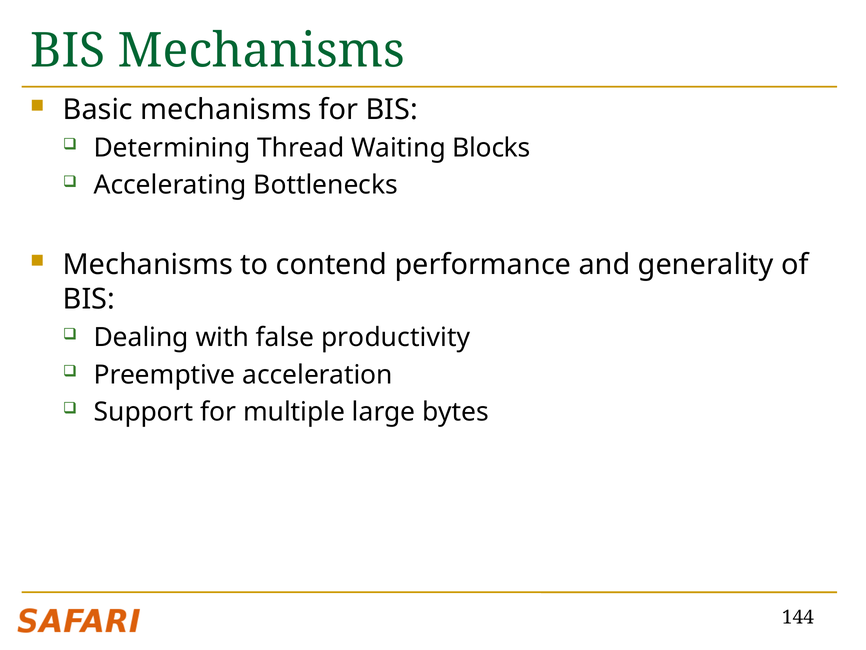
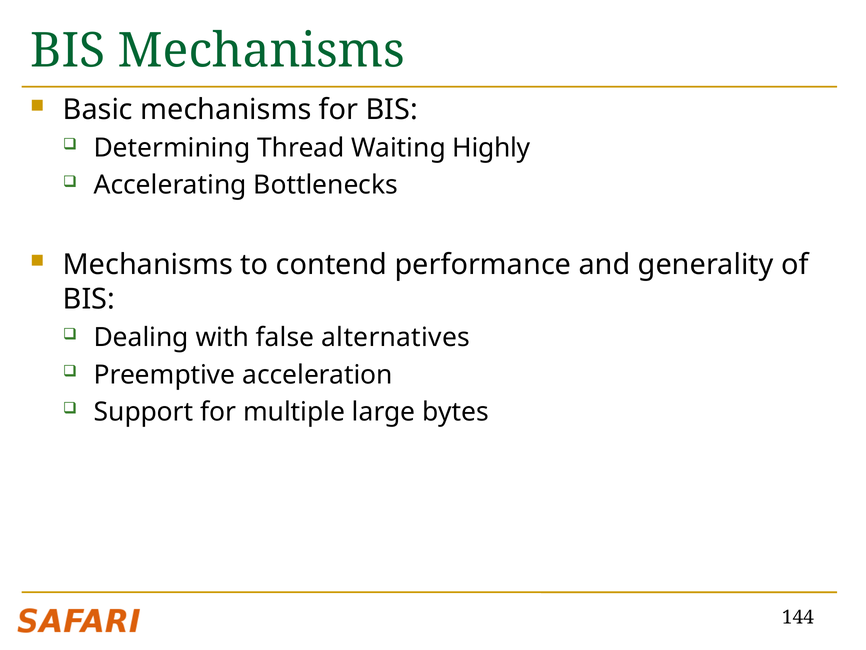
Blocks: Blocks -> Highly
productivity: productivity -> alternatives
